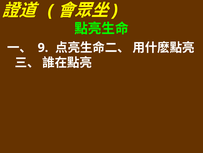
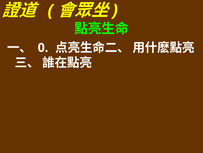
9: 9 -> 0
